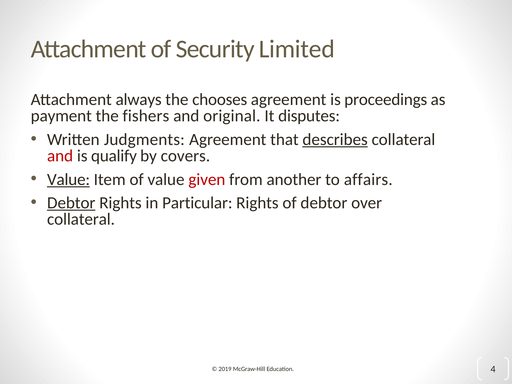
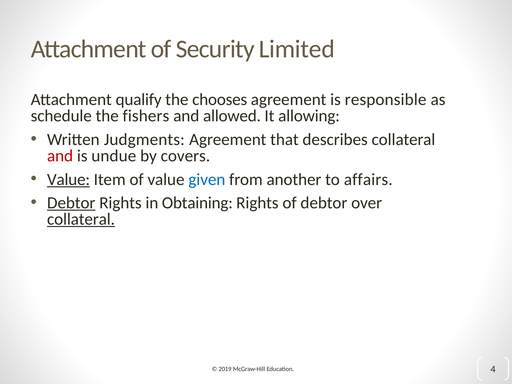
always: always -> qualify
proceedings: proceedings -> responsible
payment: payment -> schedule
original: original -> allowed
disputes: disputes -> allowing
describes underline: present -> none
qualify: qualify -> undue
given colour: red -> blue
Particular: Particular -> Obtaining
collateral at (81, 219) underline: none -> present
